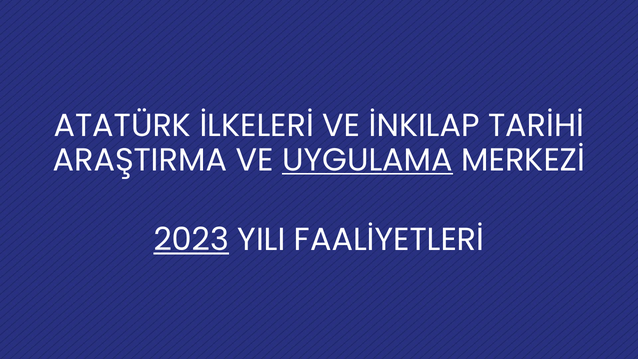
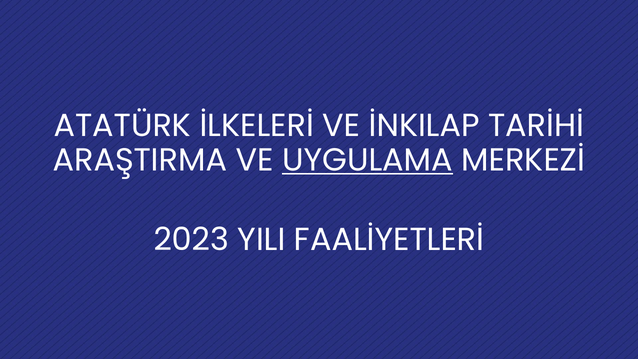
2023 underline: present -> none
